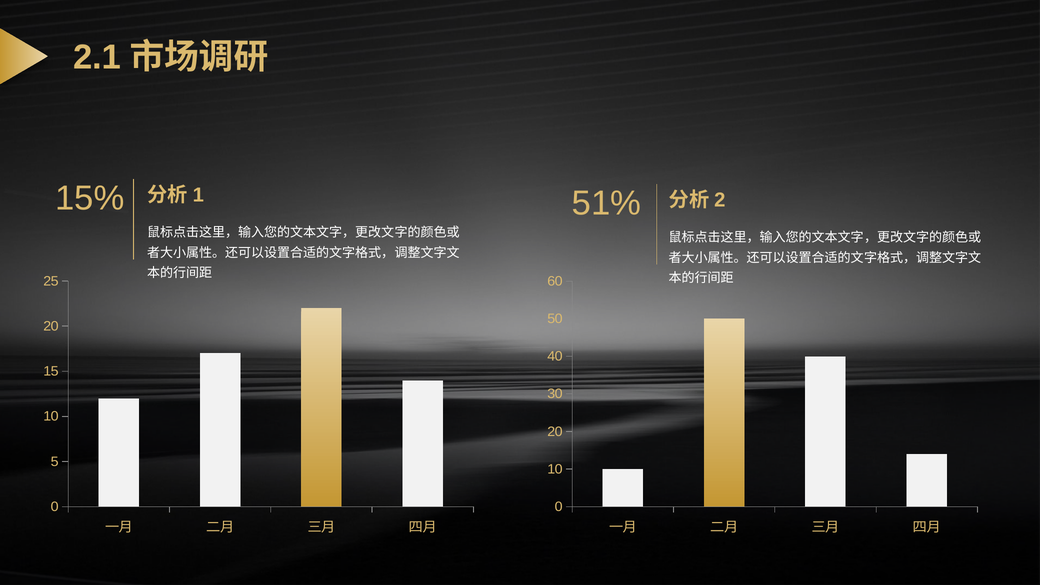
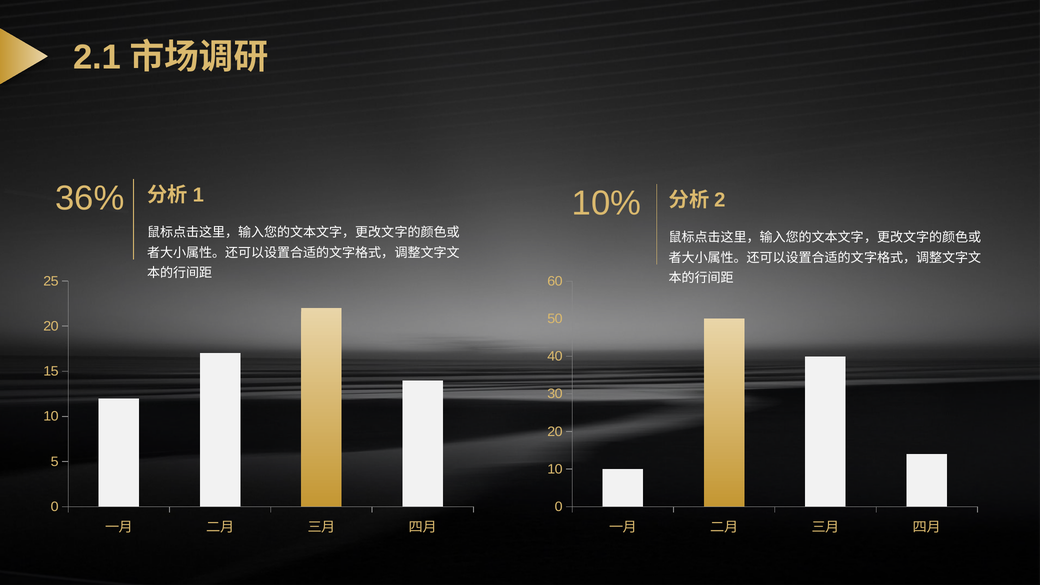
15%: 15% -> 36%
51%: 51% -> 10%
